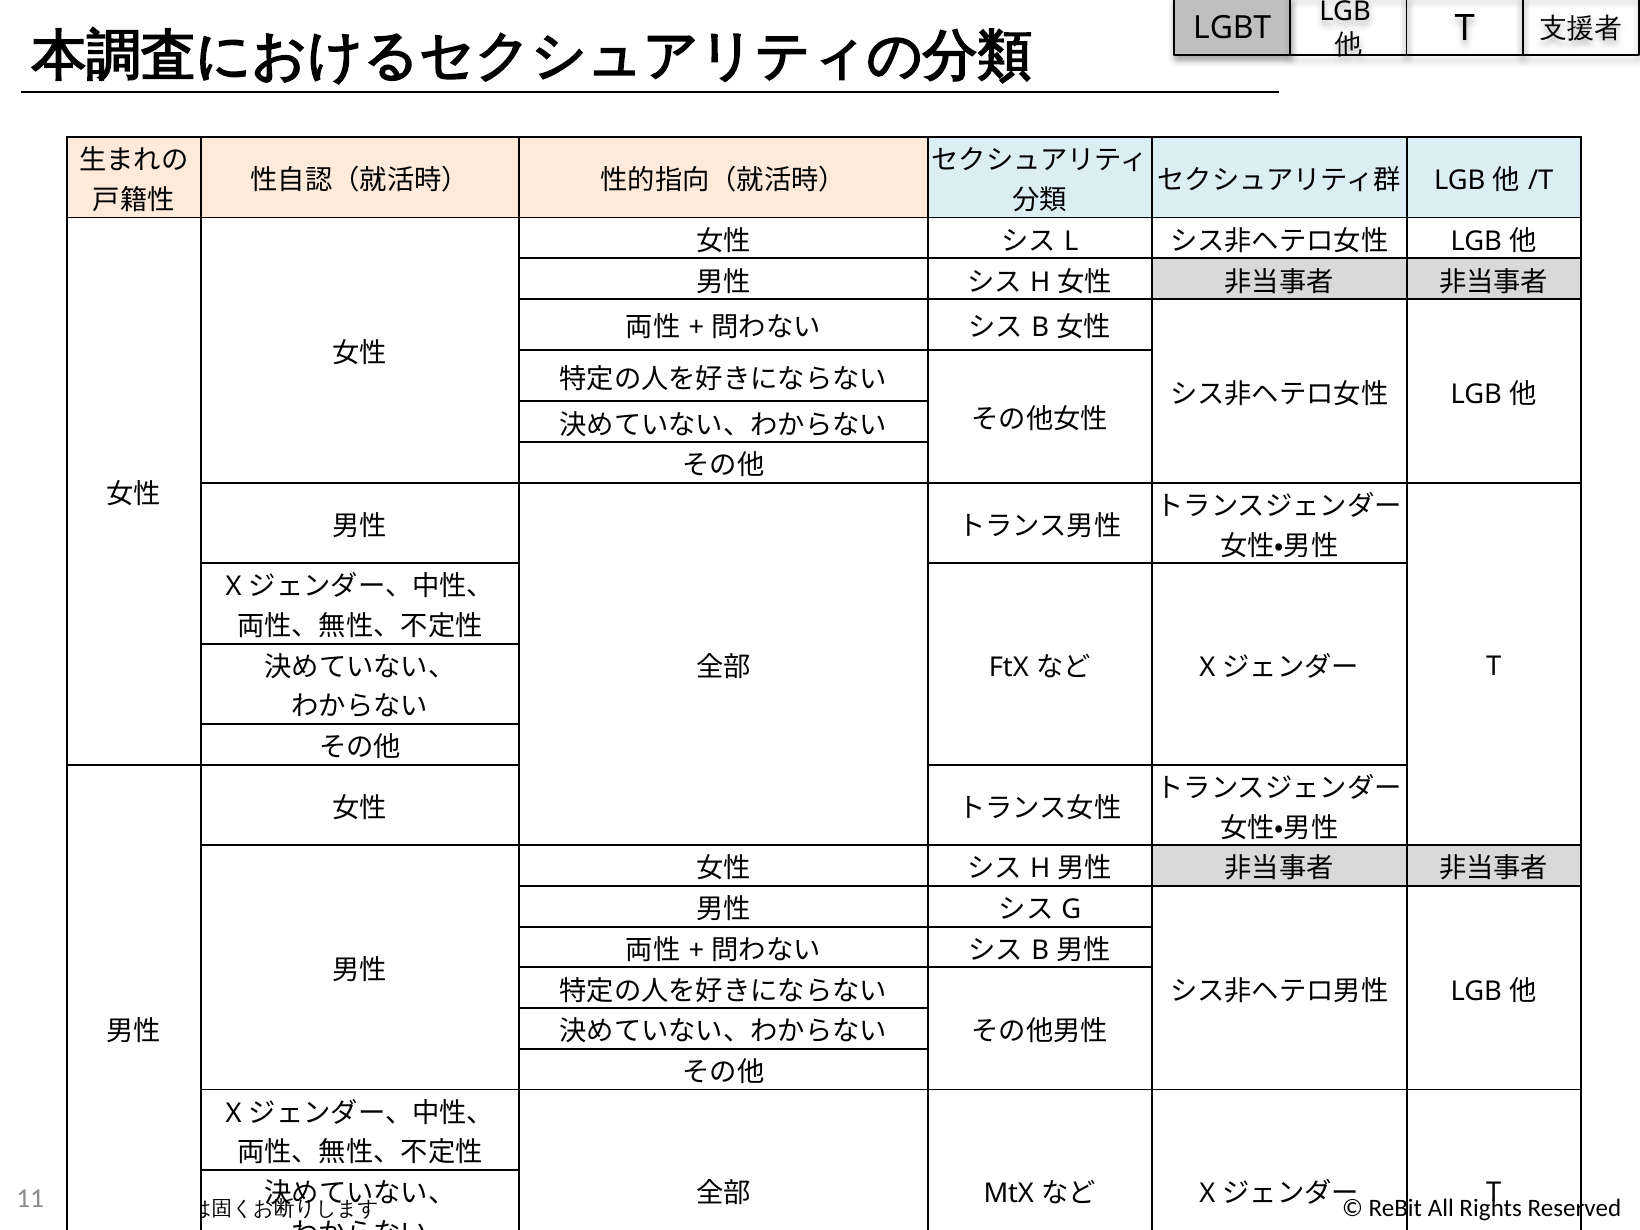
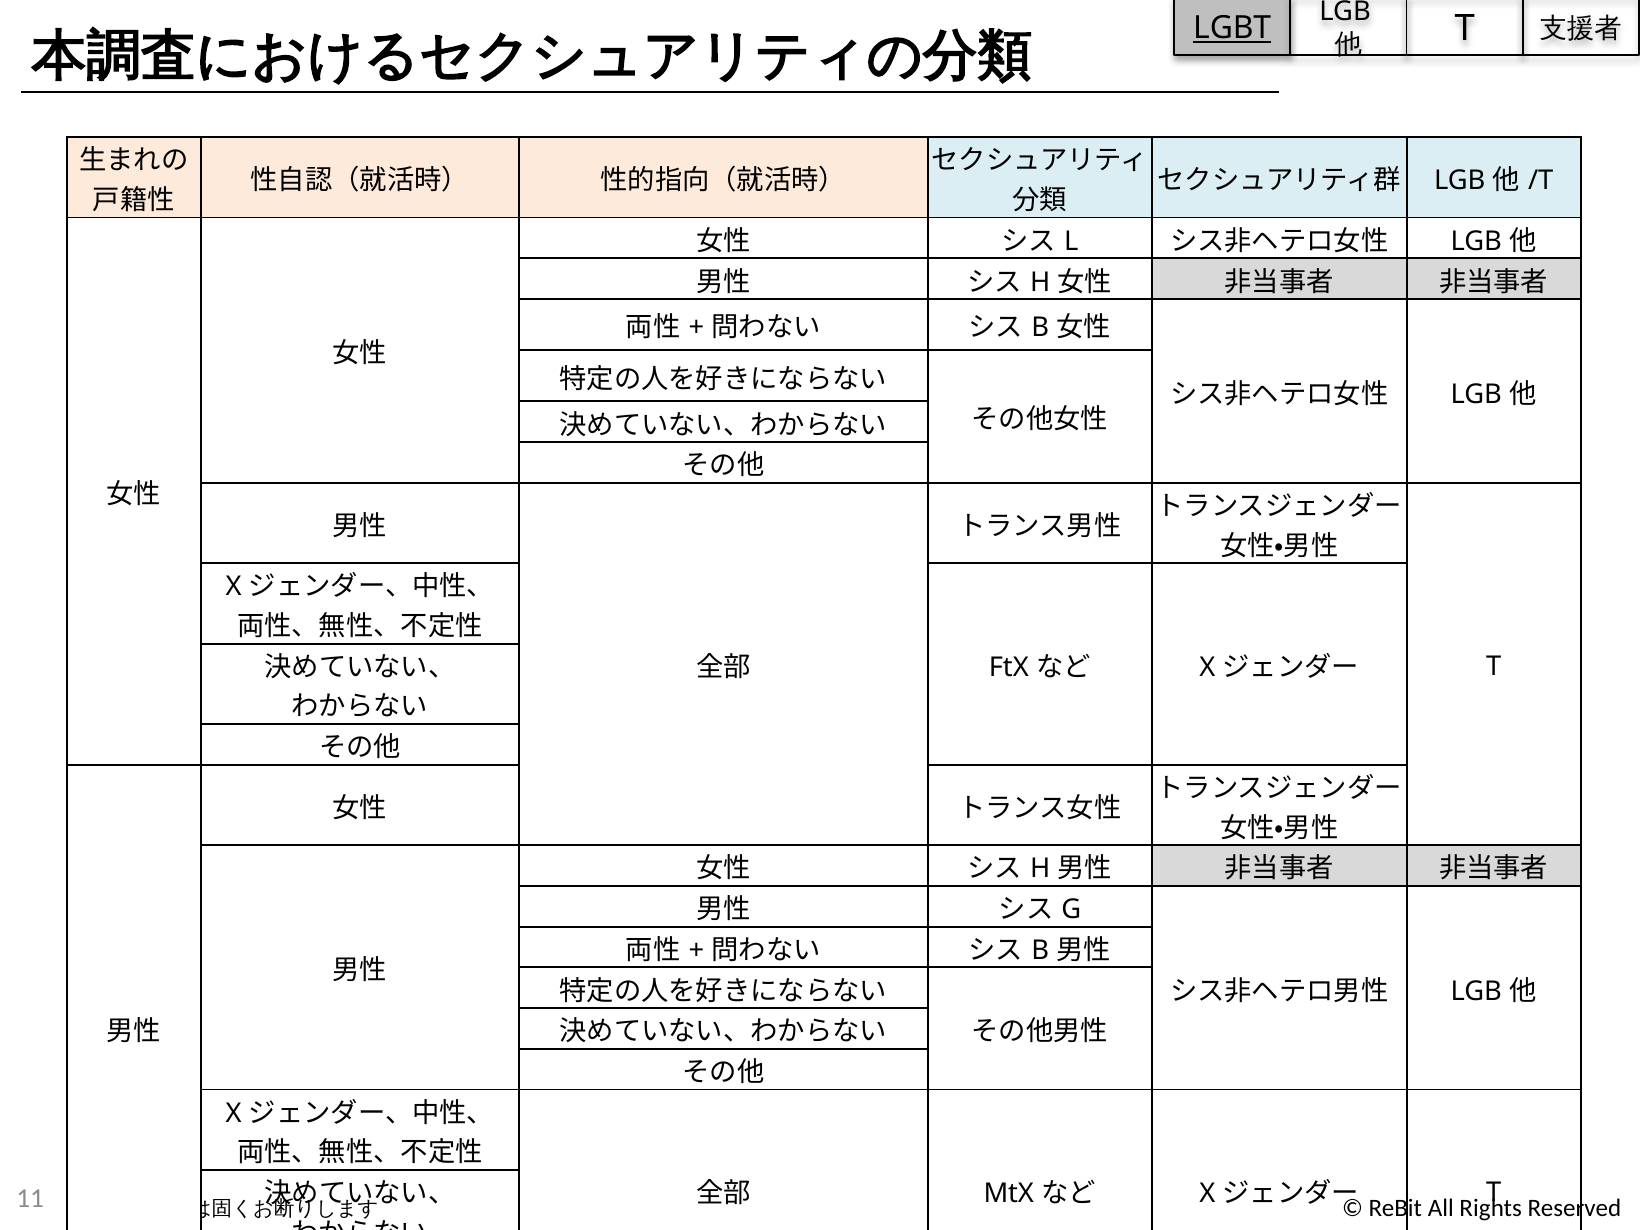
LGBT underline: none -> present
